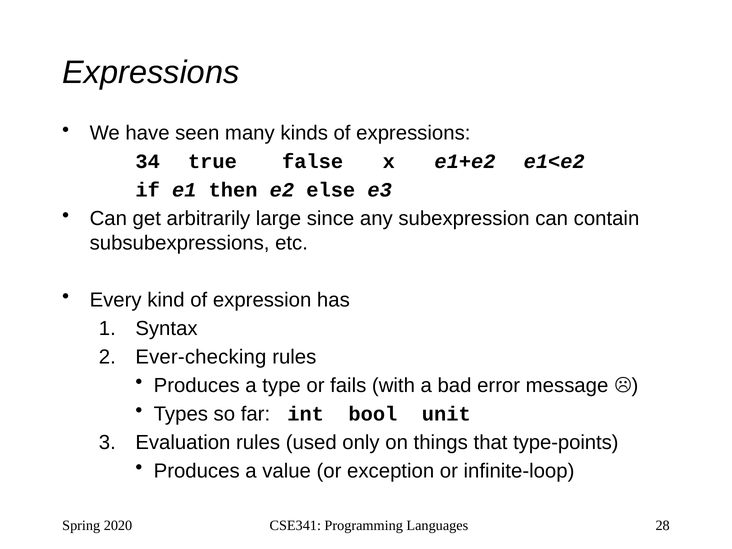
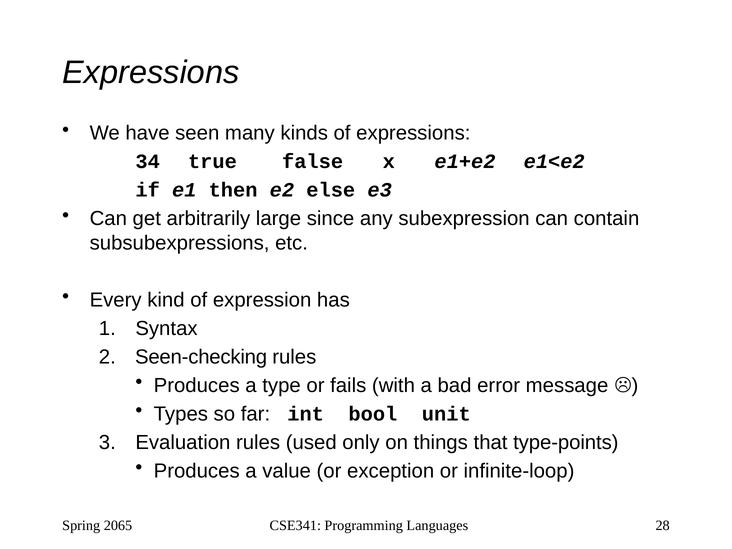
Ever-checking: Ever-checking -> Seen-checking
2020: 2020 -> 2065
